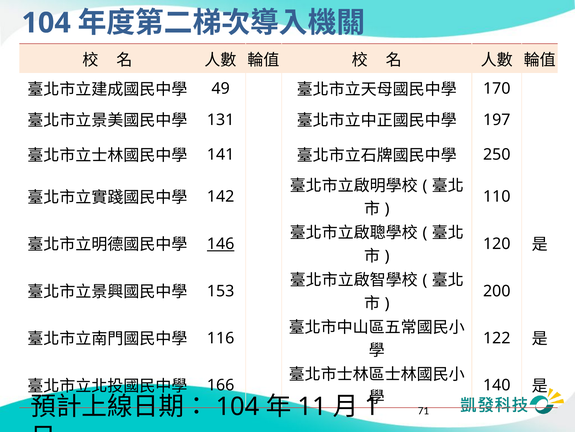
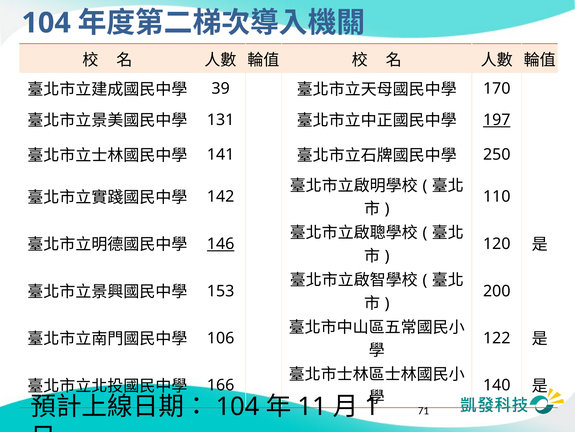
49: 49 -> 39
197 underline: none -> present
116: 116 -> 106
